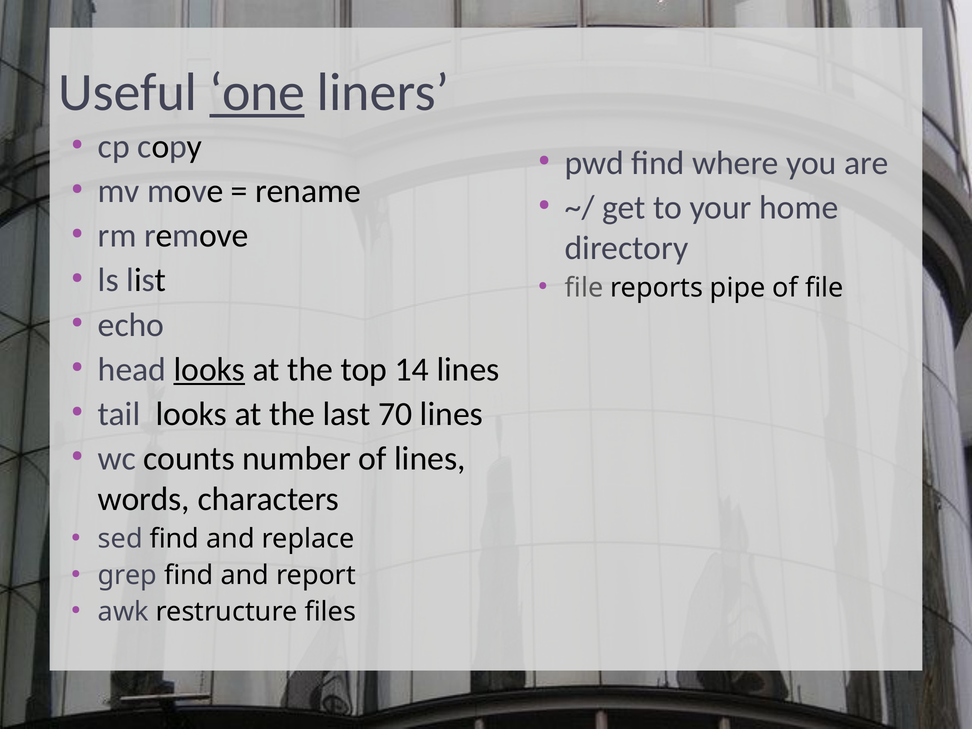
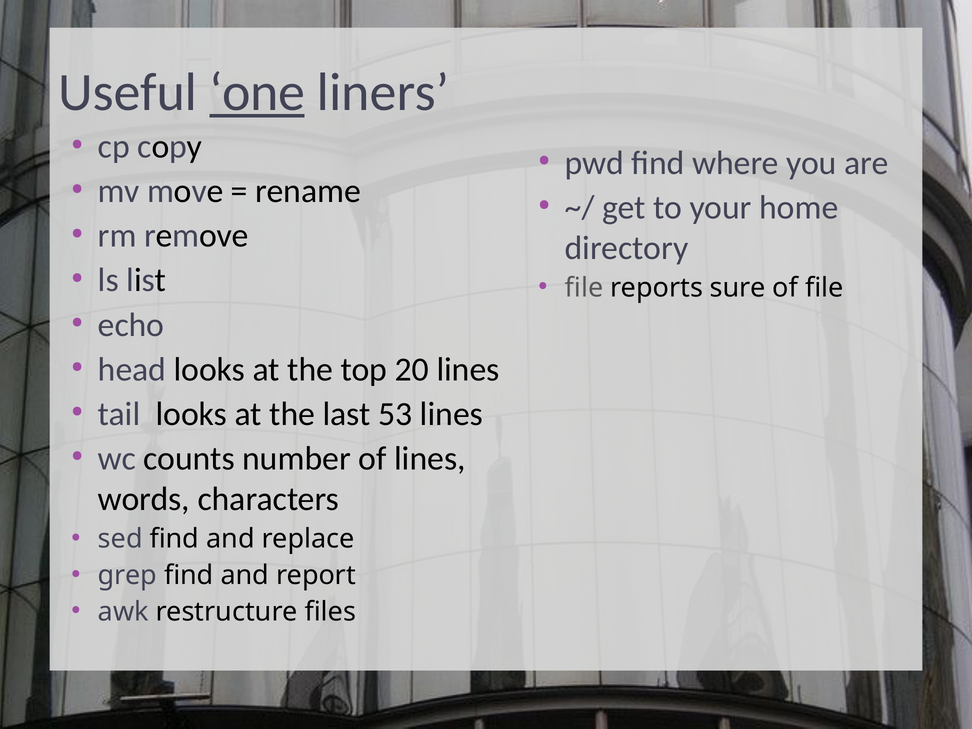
pipe: pipe -> sure
looks at (209, 369) underline: present -> none
14: 14 -> 20
70: 70 -> 53
